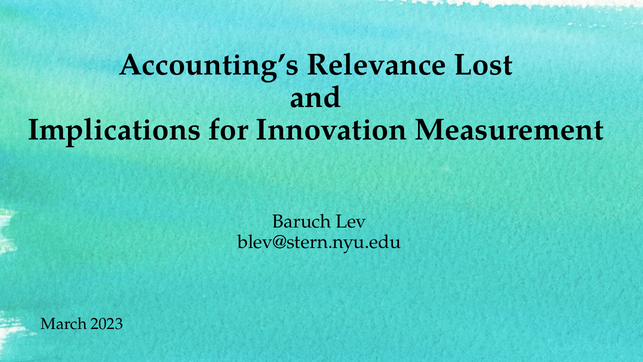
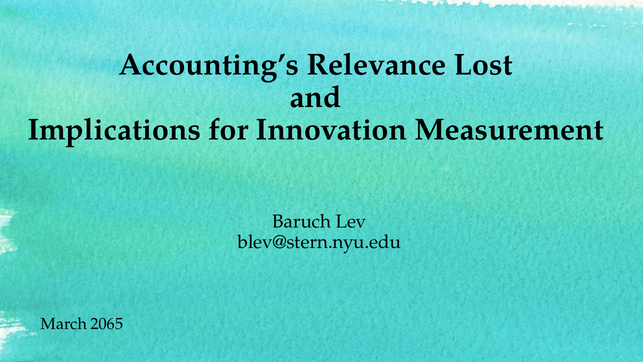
2023: 2023 -> 2065
